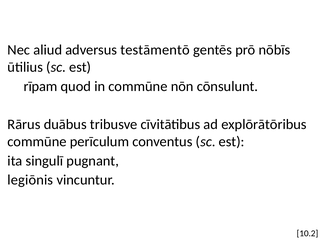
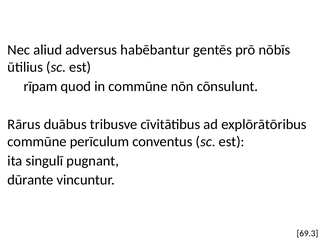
testāmentō: testāmentō -> habēbantur
legiōnis: legiōnis -> dūrante
10.2: 10.2 -> 69.3
